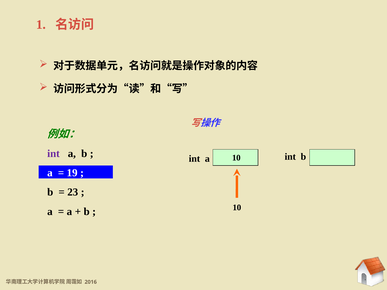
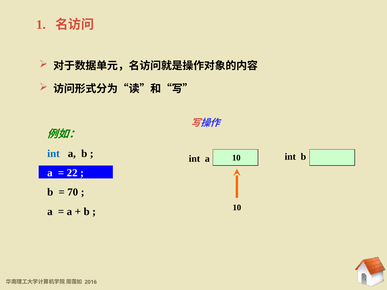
int at (53, 154) colour: purple -> blue
19: 19 -> 22
23: 23 -> 70
